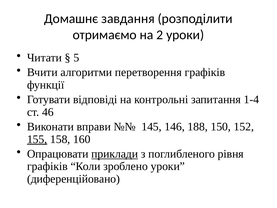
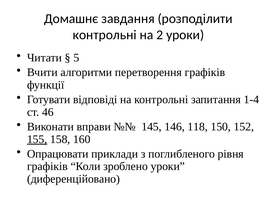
отримаємо at (105, 35): отримаємо -> контрольні
188: 188 -> 118
приклади underline: present -> none
